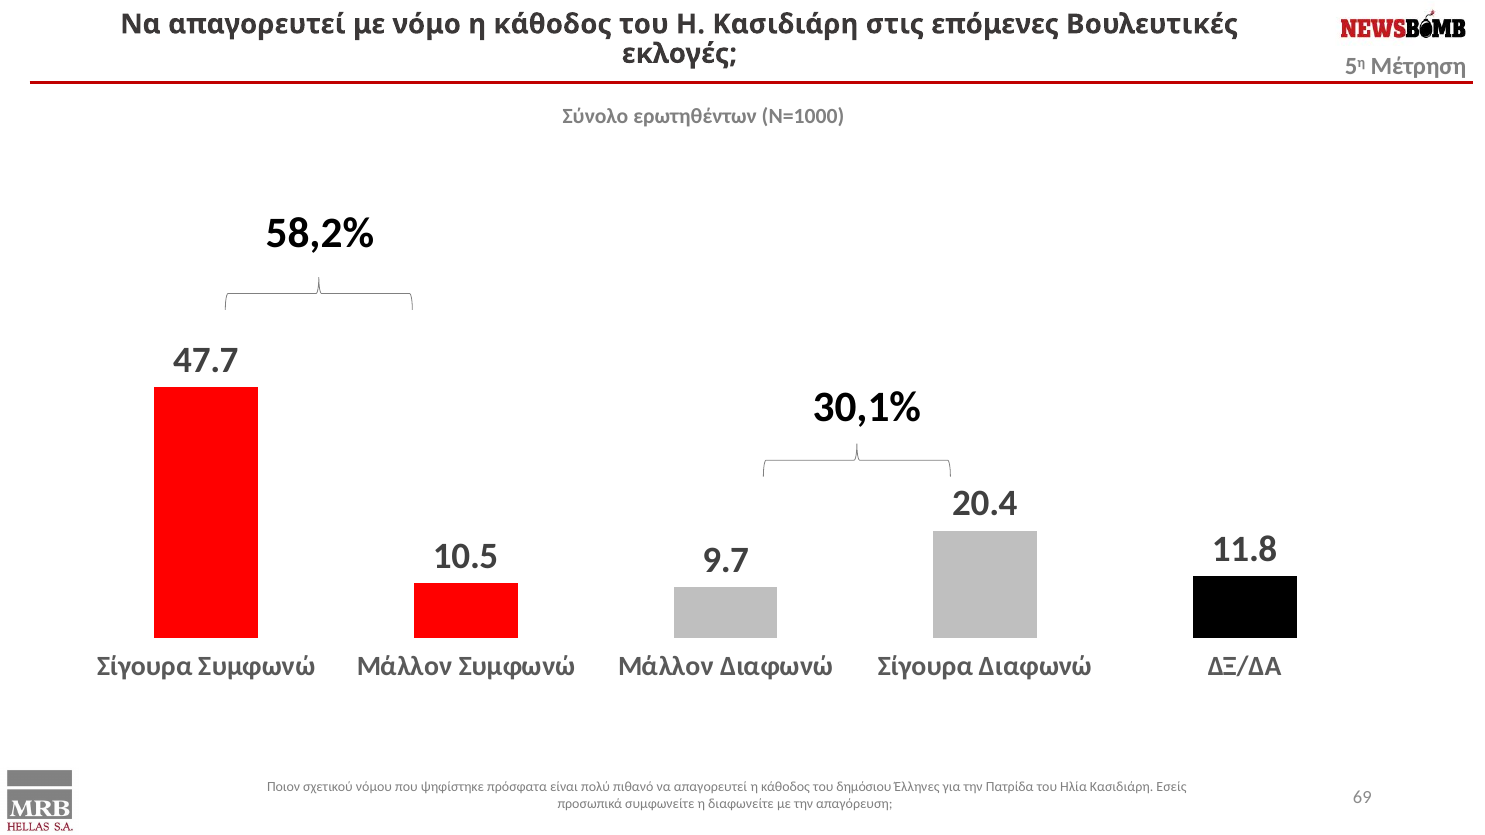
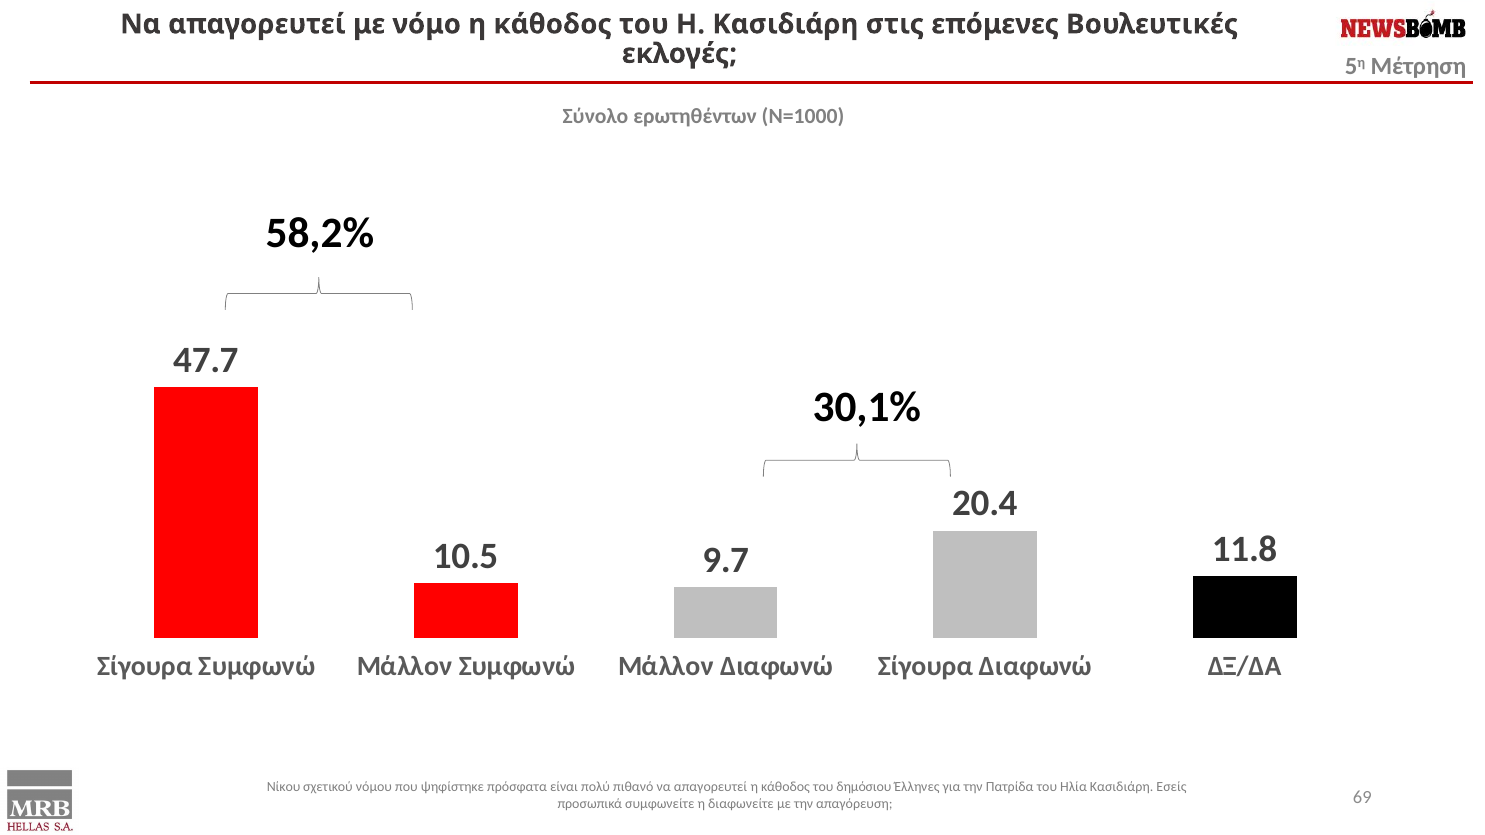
Ποιον: Ποιον -> Νίκου
